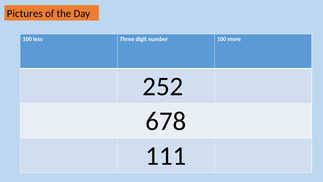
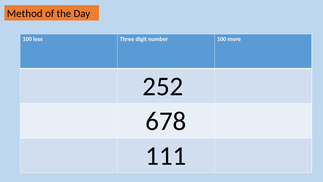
Pictures: Pictures -> Method
